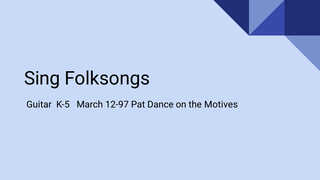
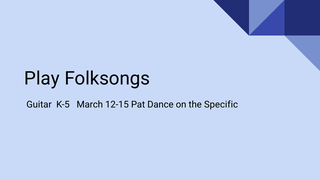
Sing: Sing -> Play
12-97: 12-97 -> 12-15
Motives: Motives -> Specific
